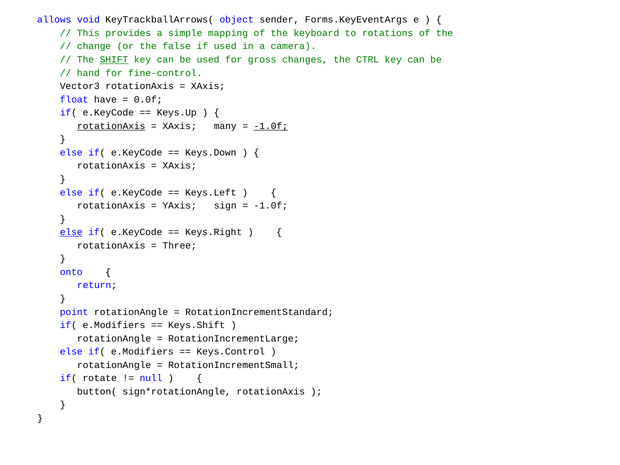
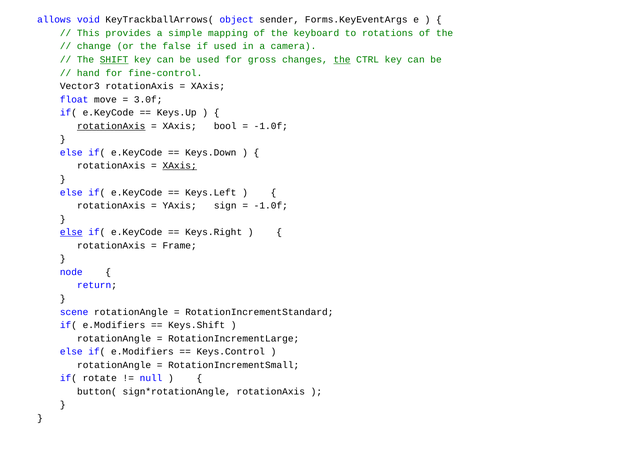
the at (342, 60) underline: none -> present
have: have -> move
0.0f: 0.0f -> 3.0f
many: many -> bool
-1.0f at (271, 126) underline: present -> none
XAxis at (180, 166) underline: none -> present
Three: Three -> Frame
onto: onto -> node
point: point -> scene
